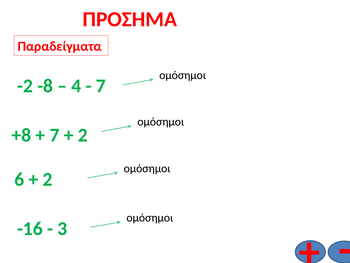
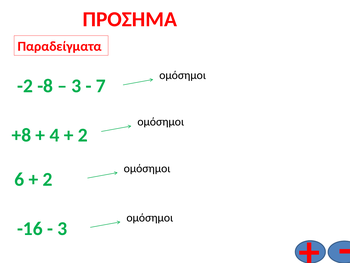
4 at (76, 86): 4 -> 3
7 at (54, 135): 7 -> 4
